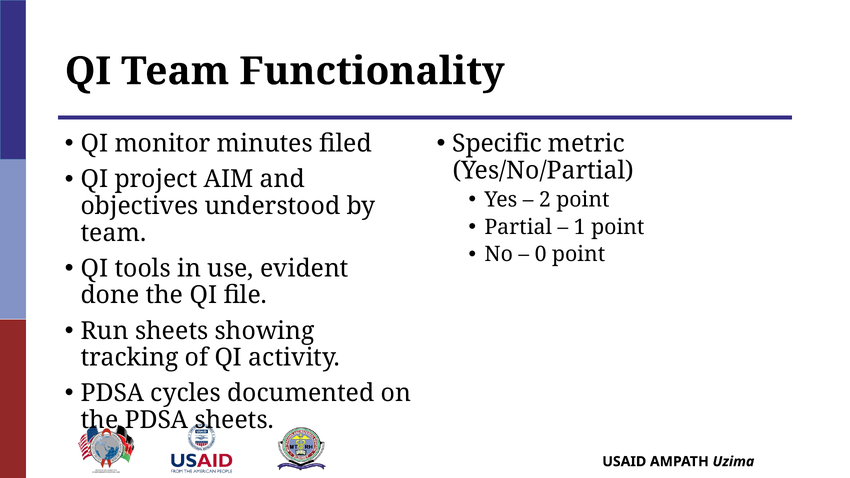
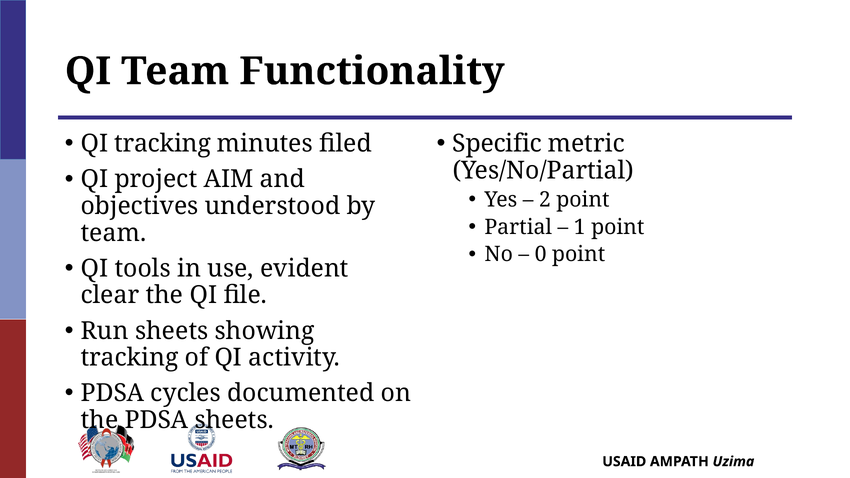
QI monitor: monitor -> tracking
done: done -> clear
